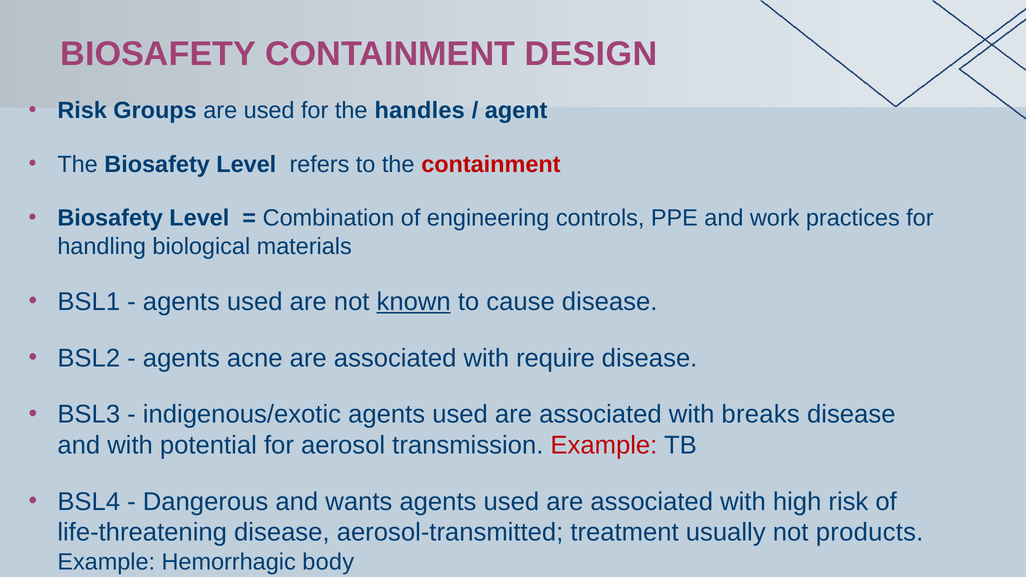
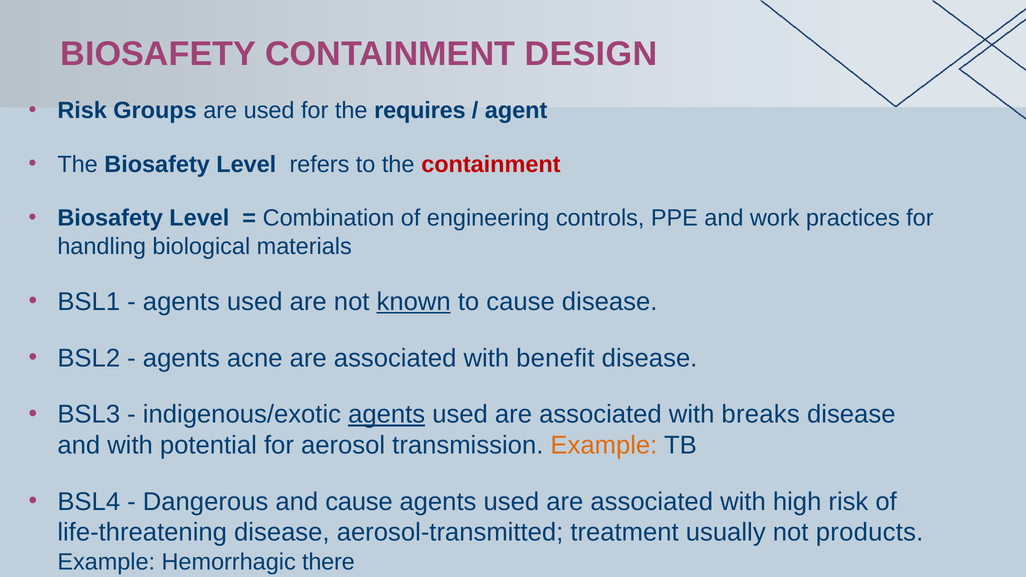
handles: handles -> requires
require: require -> benefit
agents at (387, 415) underline: none -> present
Example at (604, 445) colour: red -> orange
and wants: wants -> cause
body: body -> there
